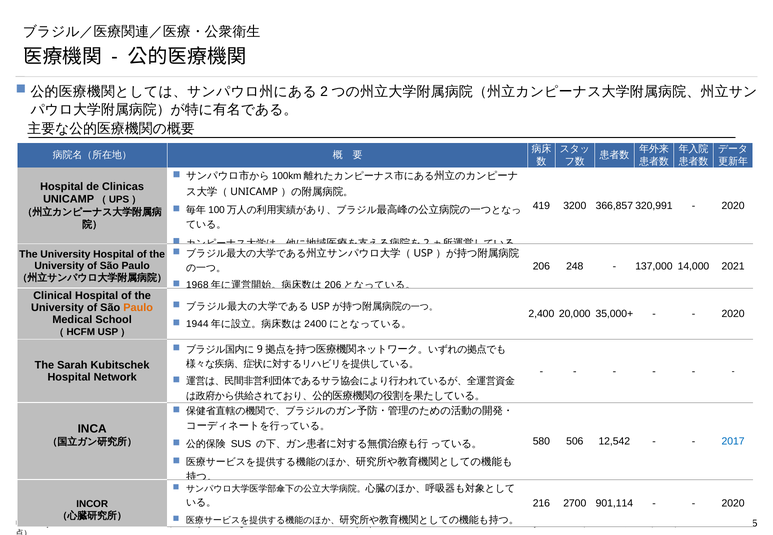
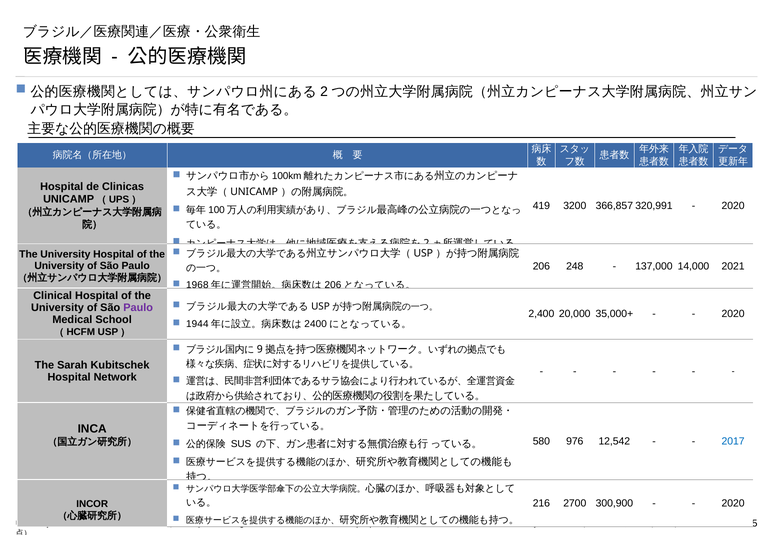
Paulo at (138, 308) colour: orange -> purple
506: 506 -> 976
901,114: 901,114 -> 300,900
